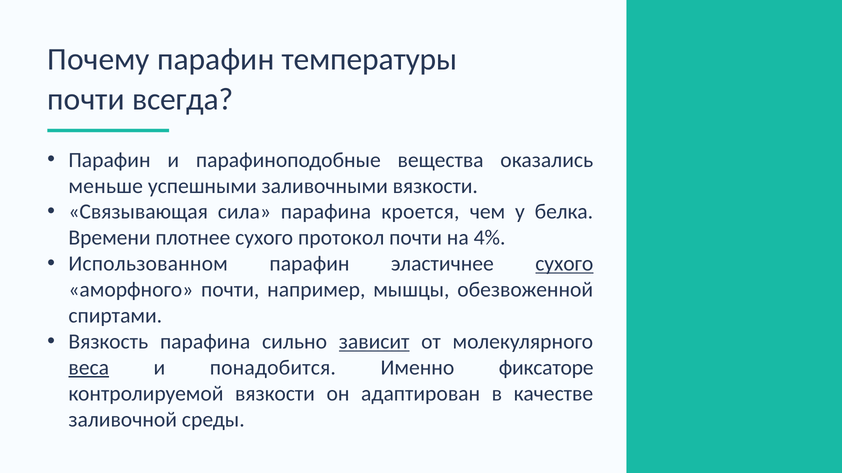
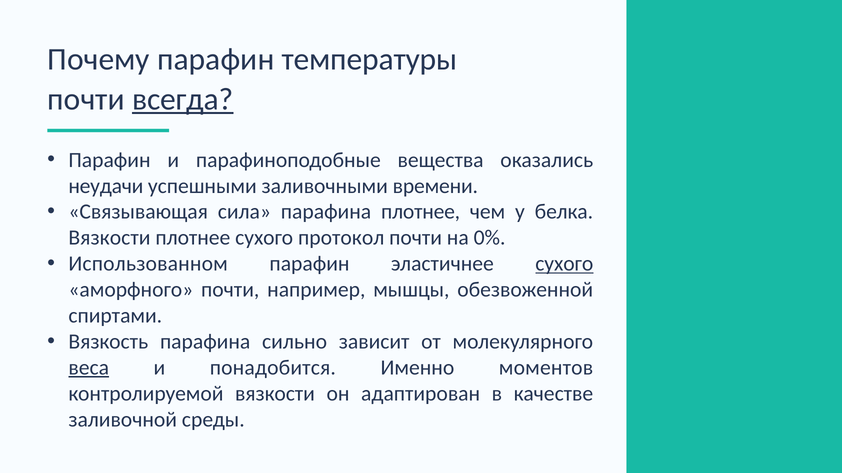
всегда underline: none -> present
меньше: меньше -> неудачи
заливочными вязкости: вязкости -> времени
парафина кроется: кроется -> плотнее
Времени at (110, 238): Времени -> Вязкости
4%: 4% -> 0%
зависит underline: present -> none
фиксаторе: фиксаторе -> моментов
